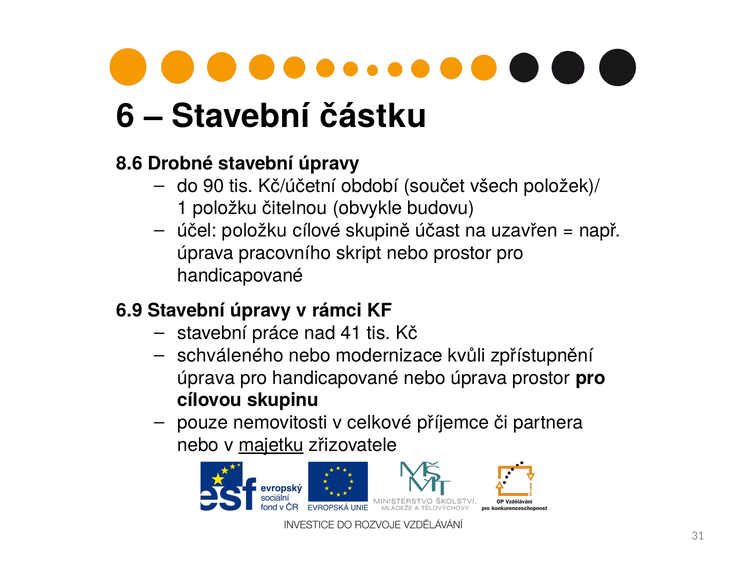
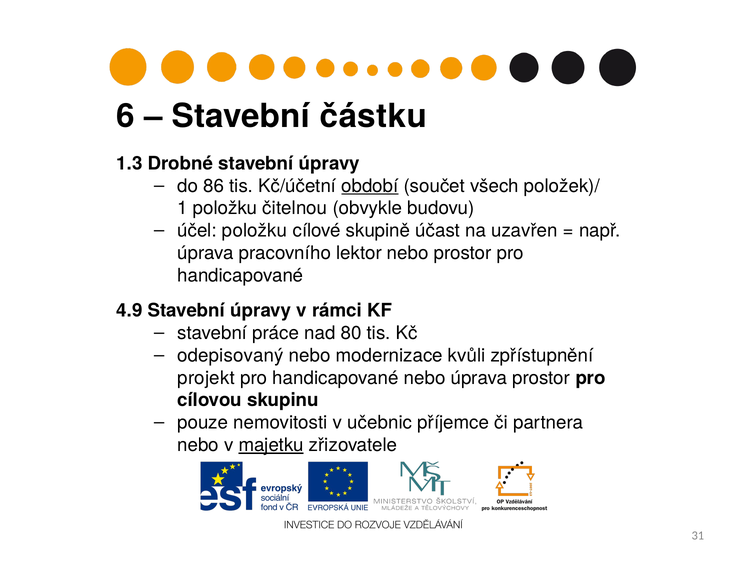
8.6: 8.6 -> 1.3
90: 90 -> 86
období underline: none -> present
skript: skript -> lektor
6.9: 6.9 -> 4.9
41: 41 -> 80
schváleného: schváleného -> odepisovaný
úprava at (206, 378): úprava -> projekt
celkové: celkové -> učebnic
